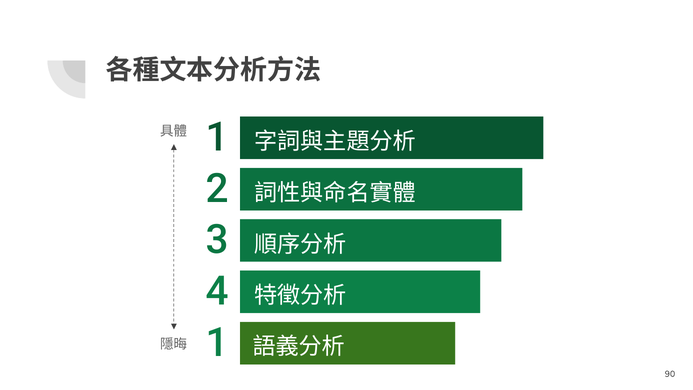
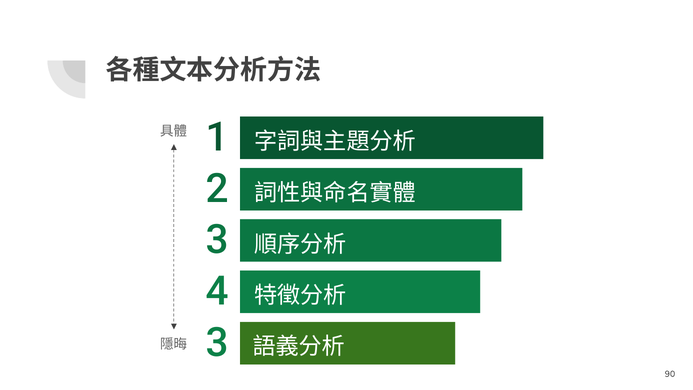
1 at (217, 343): 1 -> 3
